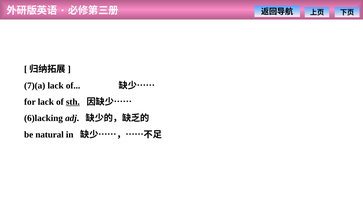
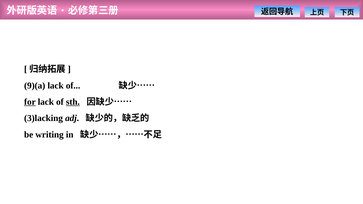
7)(a: 7)(a -> 9)(a
for underline: none -> present
6)lacking: 6)lacking -> 3)lacking
natural: natural -> writing
